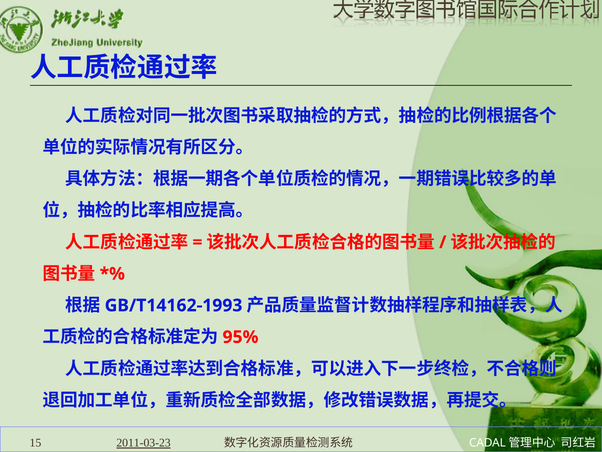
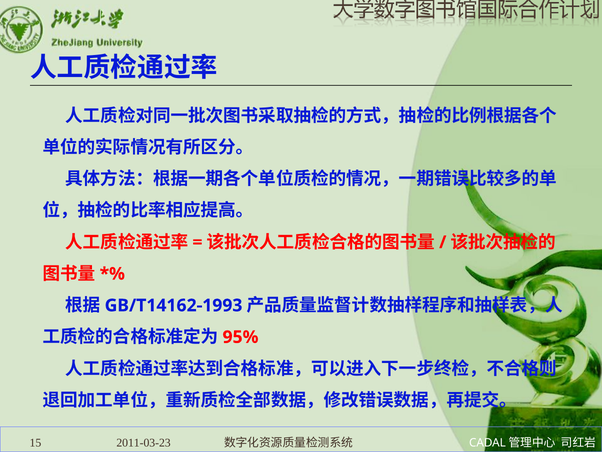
2011-03-23 underline: present -> none
